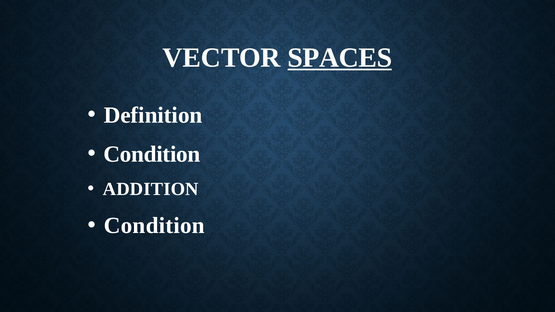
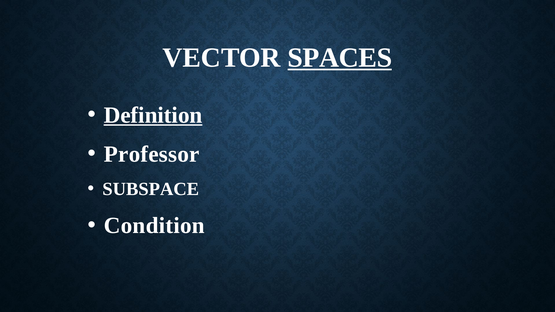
Definition underline: none -> present
Condition at (152, 154): Condition -> Professor
ADDITION: ADDITION -> SUBSPACE
